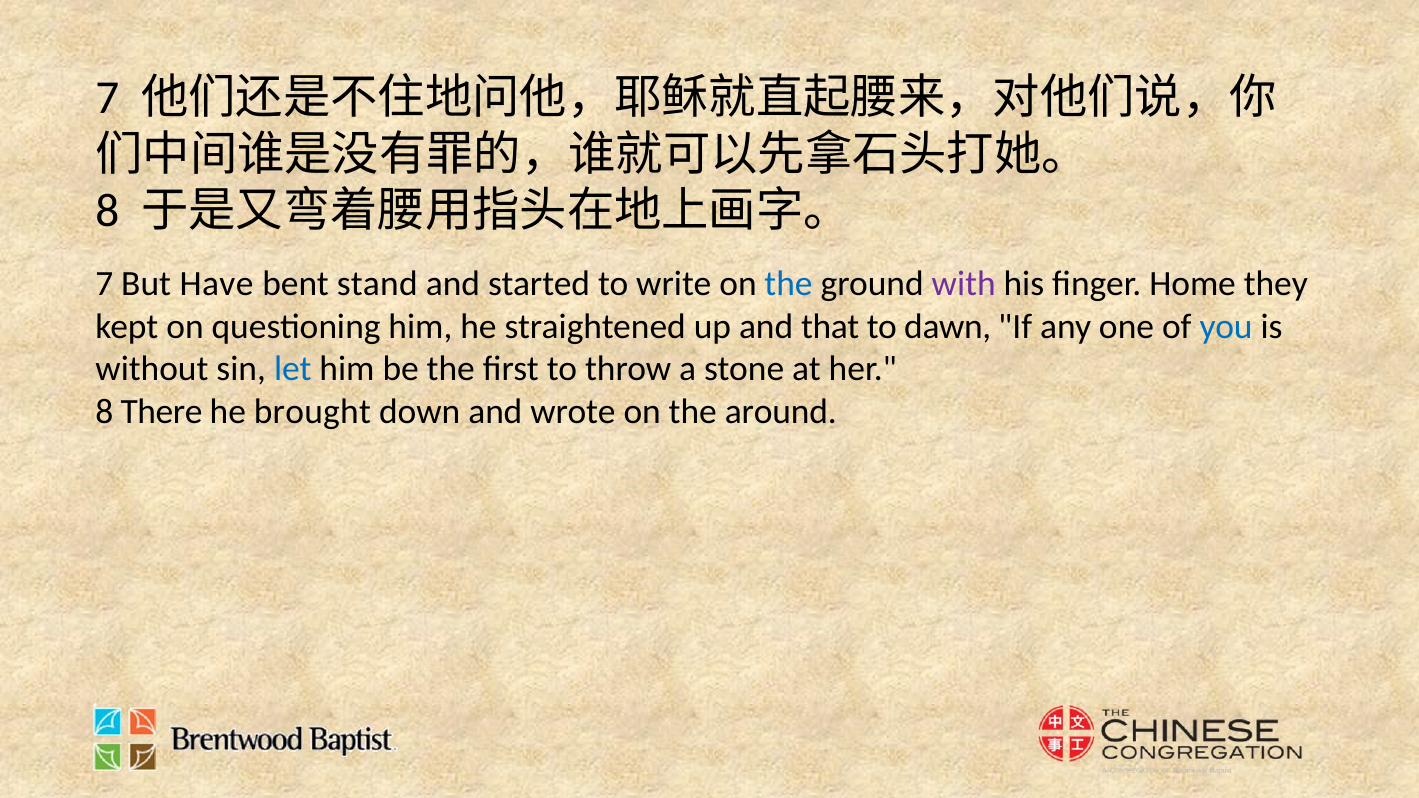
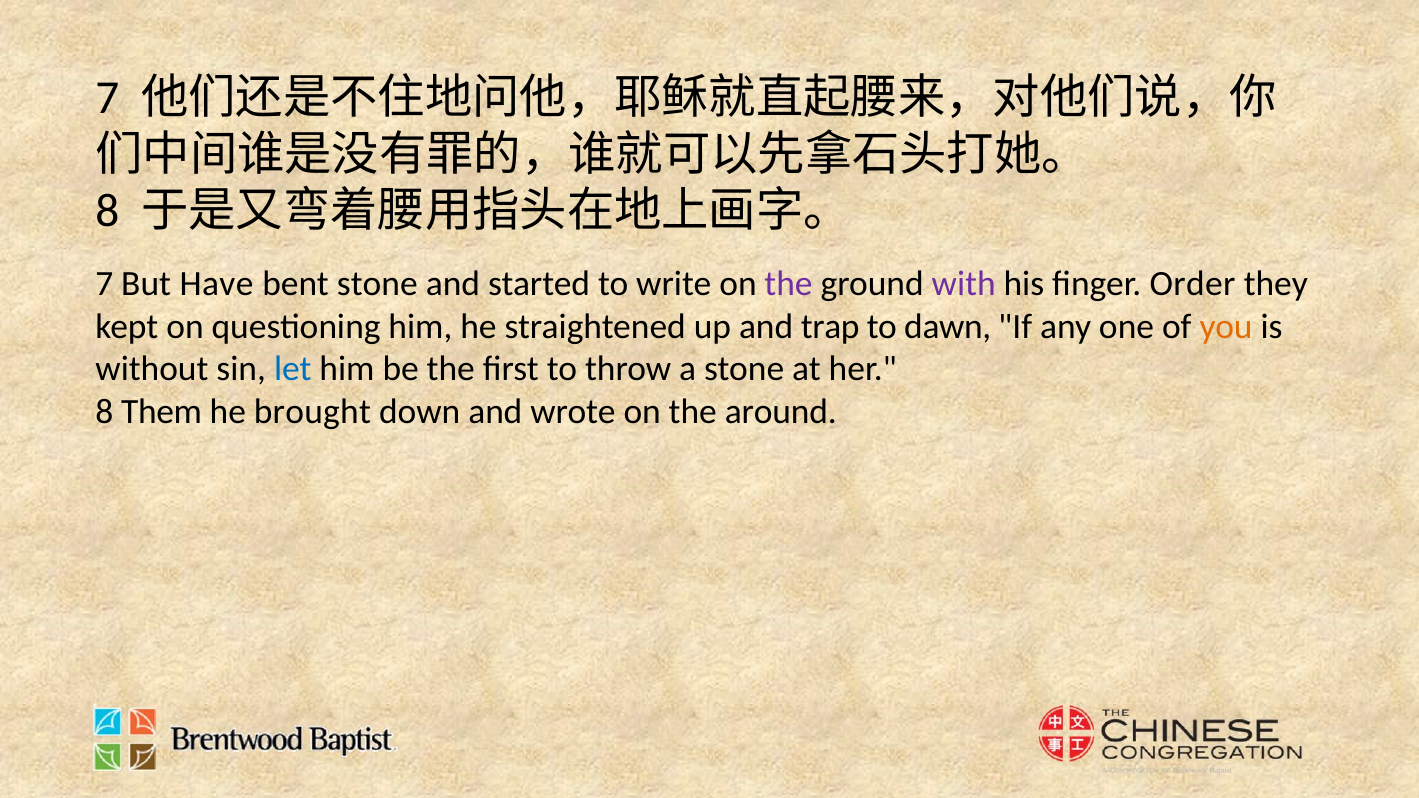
bent stand: stand -> stone
the at (789, 284) colour: blue -> purple
Home: Home -> Order
that: that -> trap
you colour: blue -> orange
There: There -> Them
